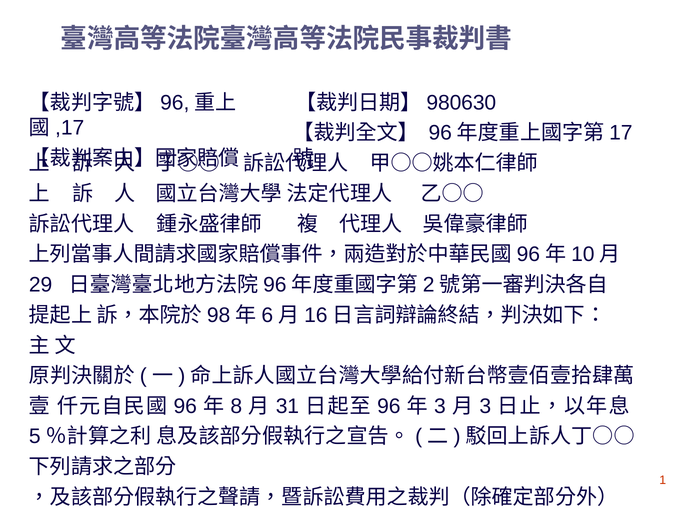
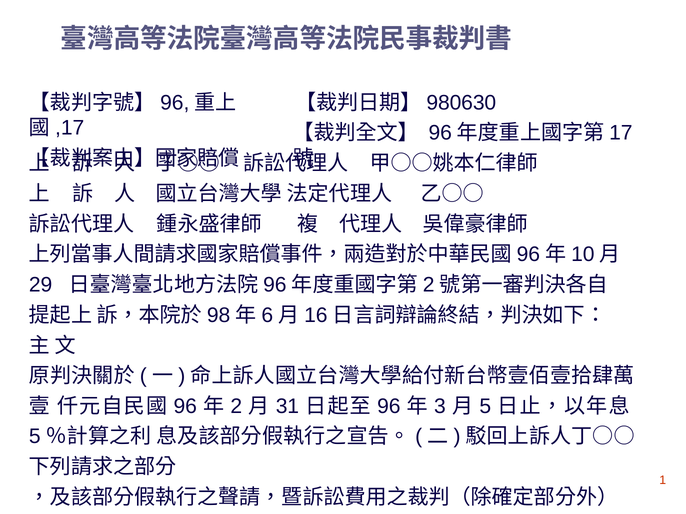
8: 8 -> 2
3 at (485, 407): 3 -> 5
